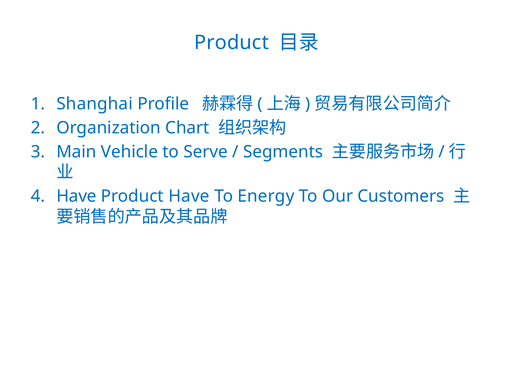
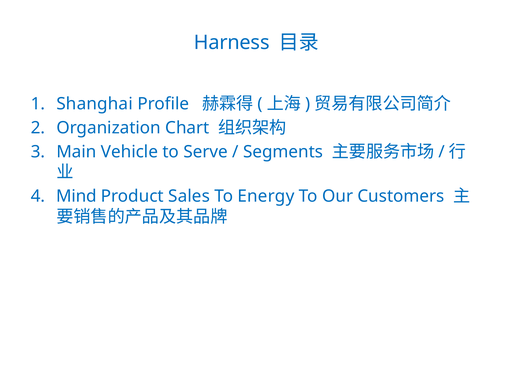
Product at (232, 43): Product -> Harness
Have at (77, 196): Have -> Mind
Product Have: Have -> Sales
